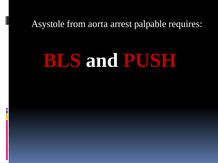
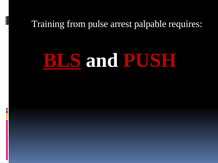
Asystole: Asystole -> Training
aorta: aorta -> pulse
BLS underline: none -> present
